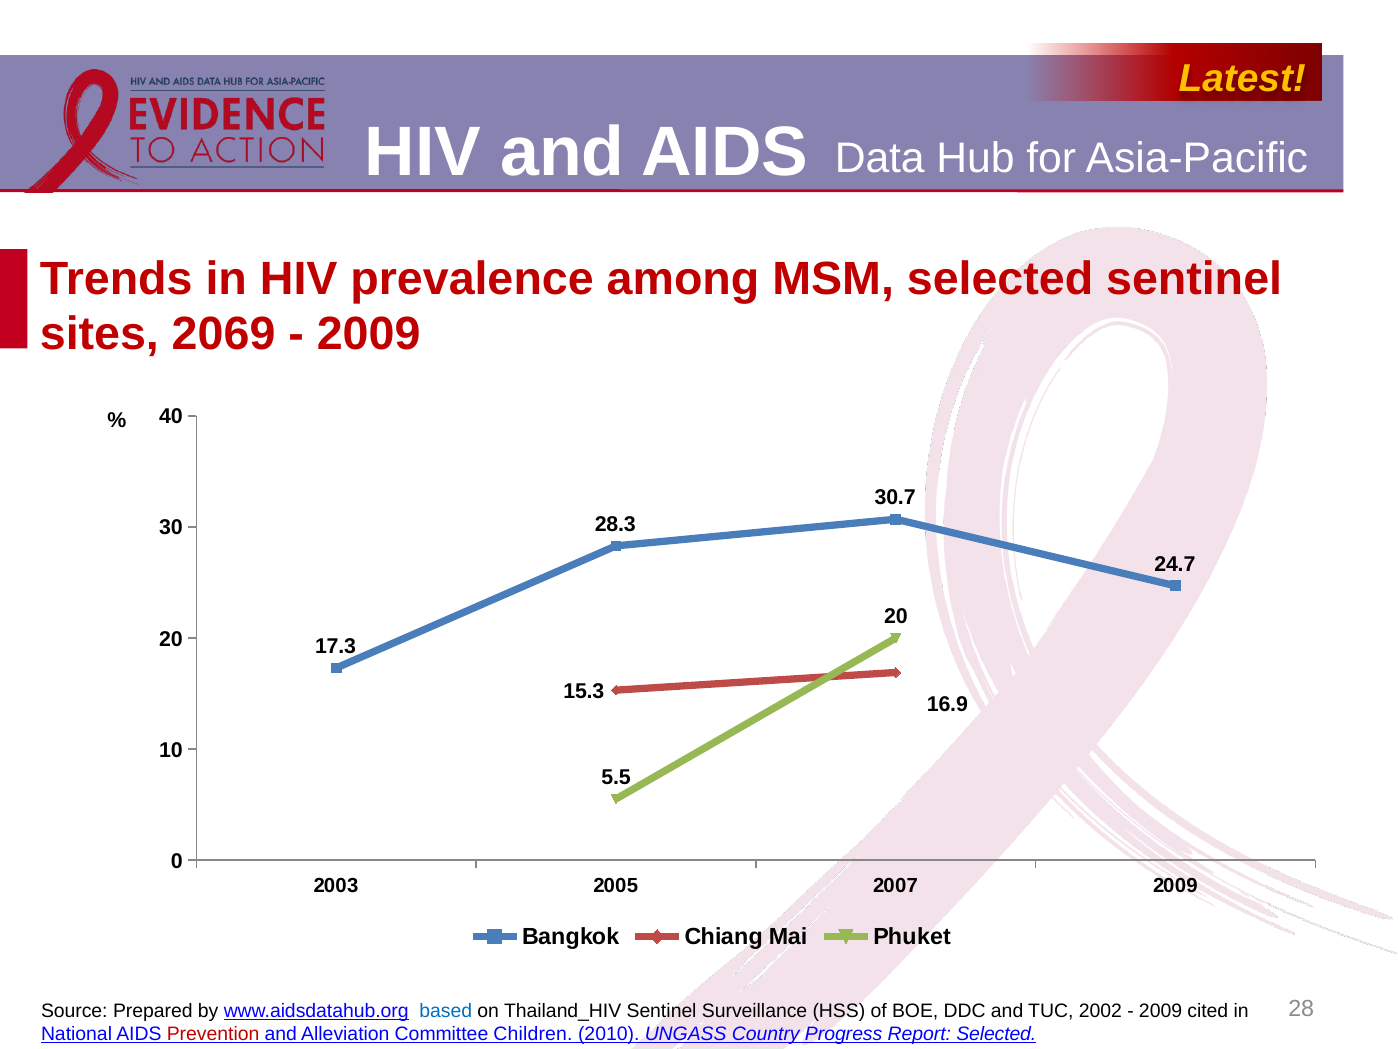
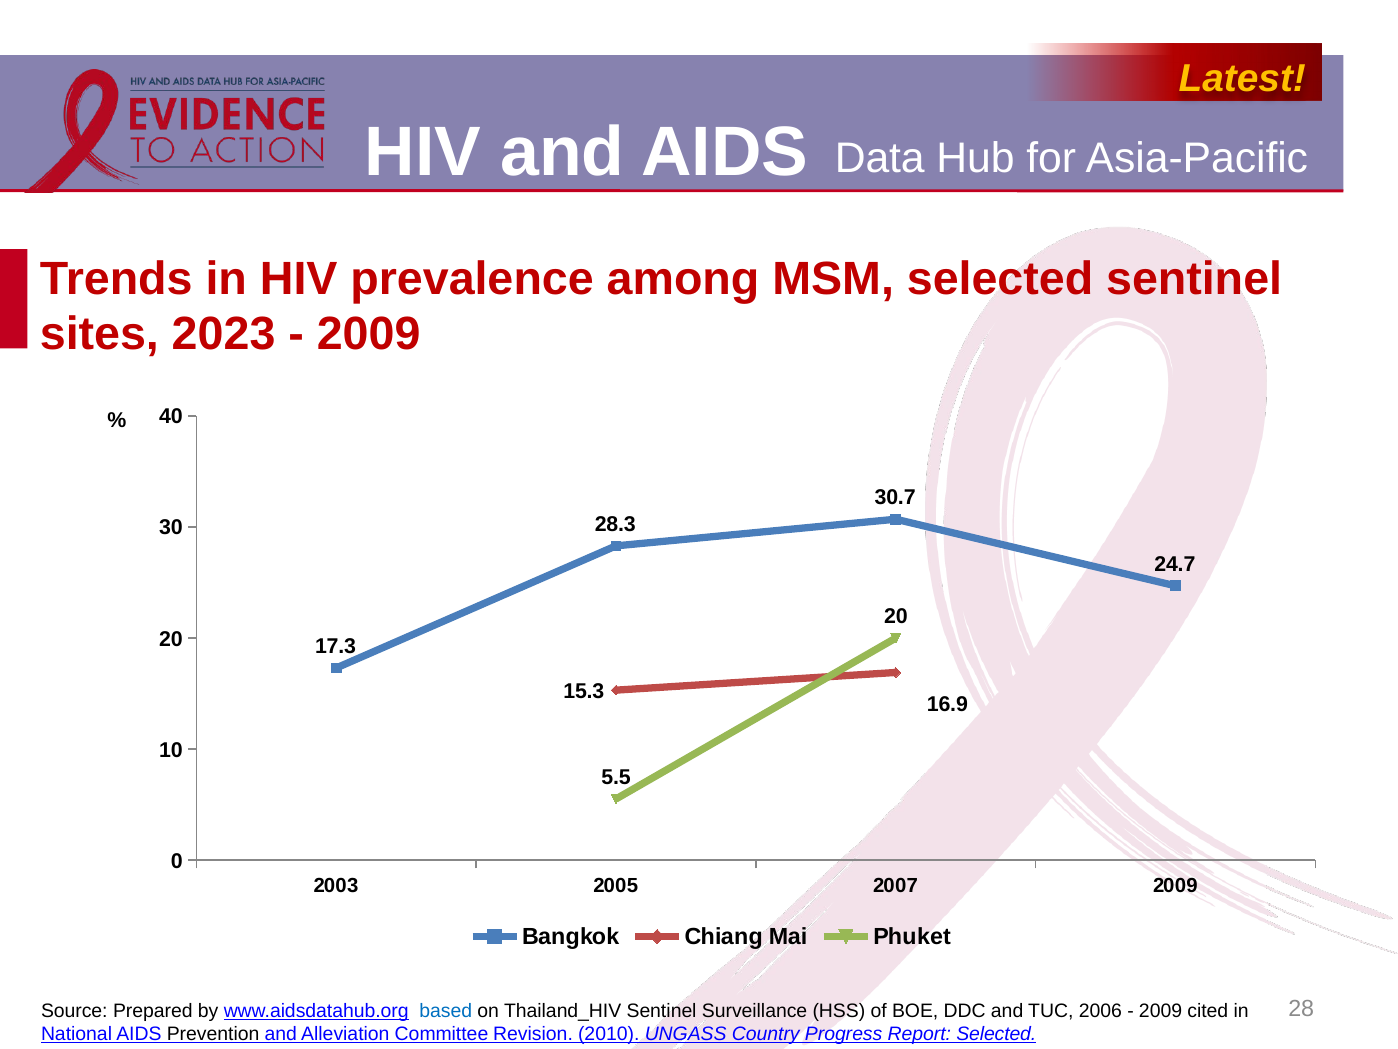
2069: 2069 -> 2023
2002: 2002 -> 2006
Prevention colour: red -> black
Children: Children -> Revision
